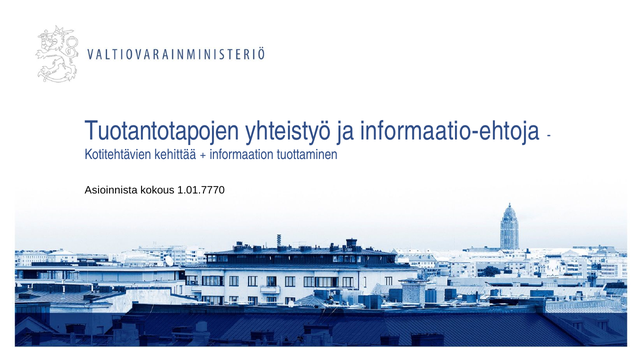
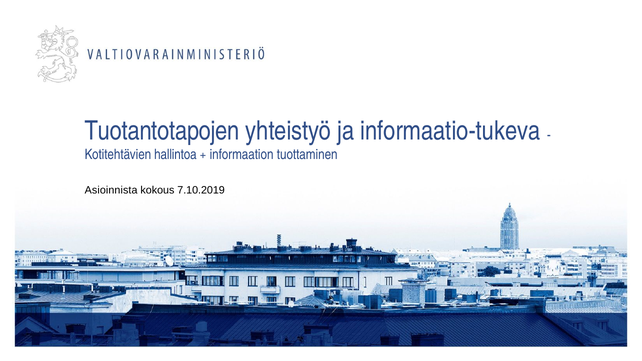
informaatio-ehtoja: informaatio-ehtoja -> informaatio-tukeva
kehittää: kehittää -> hallintoa
1.01.7770: 1.01.7770 -> 7.10.2019
